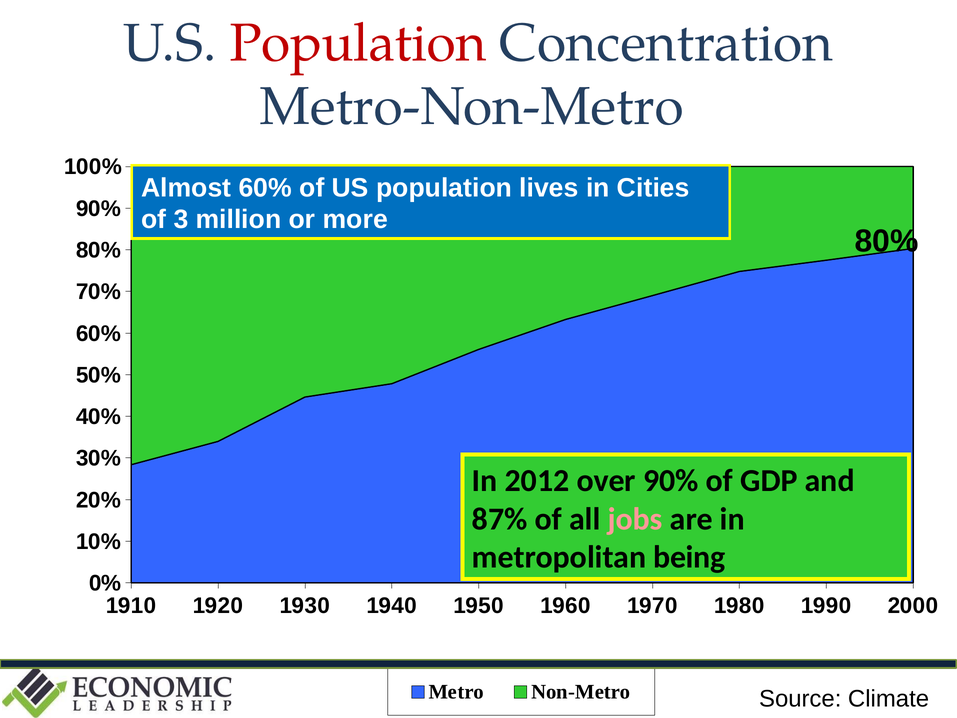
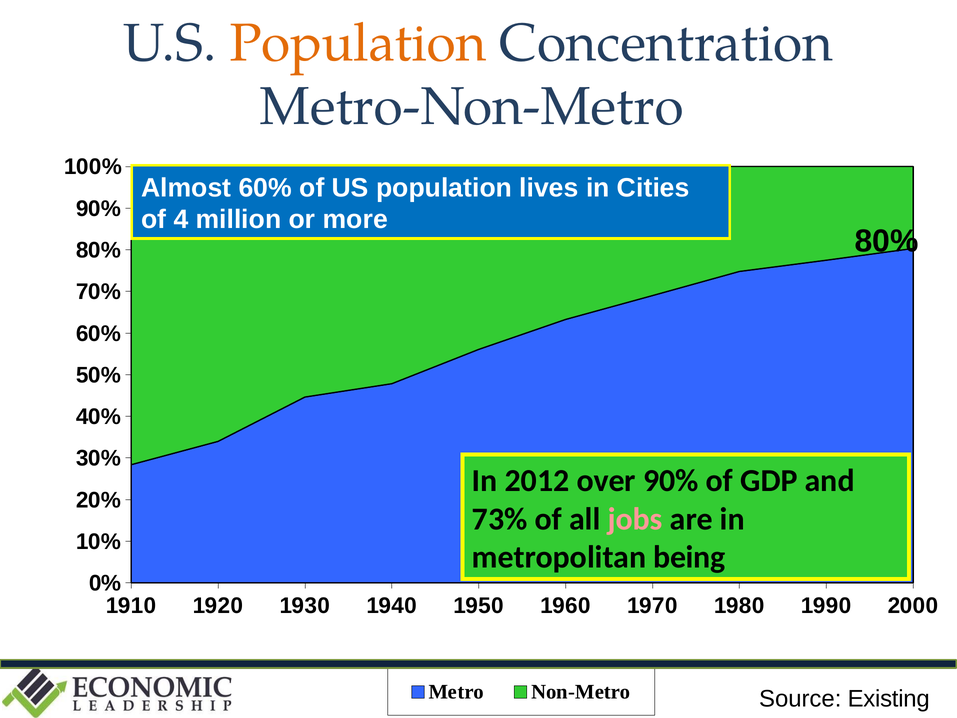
Population at (358, 43) colour: red -> orange
3: 3 -> 4
87%: 87% -> 73%
Climate: Climate -> Existing
